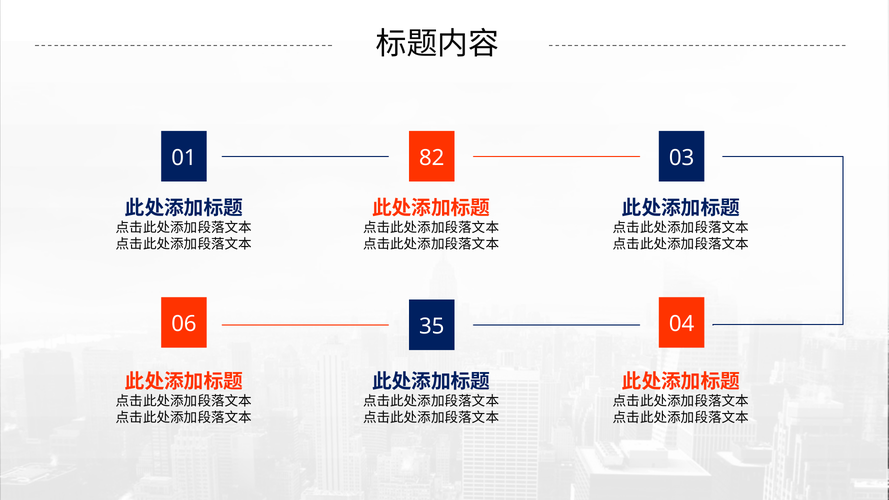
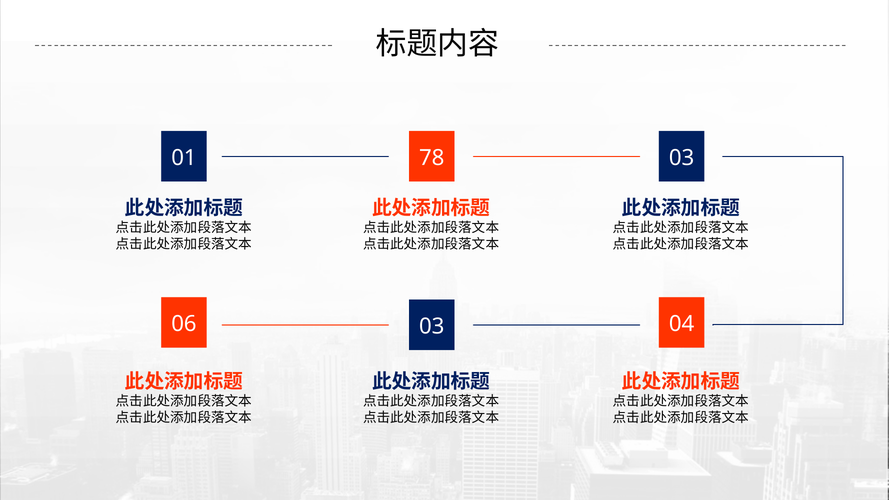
82: 82 -> 78
06 35: 35 -> 03
